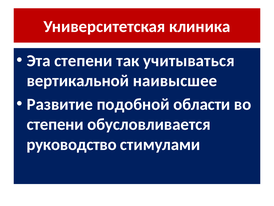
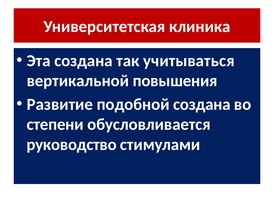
Эта степени: степени -> создана
наивысшее: наивысшее -> повышения
подобной области: области -> создана
